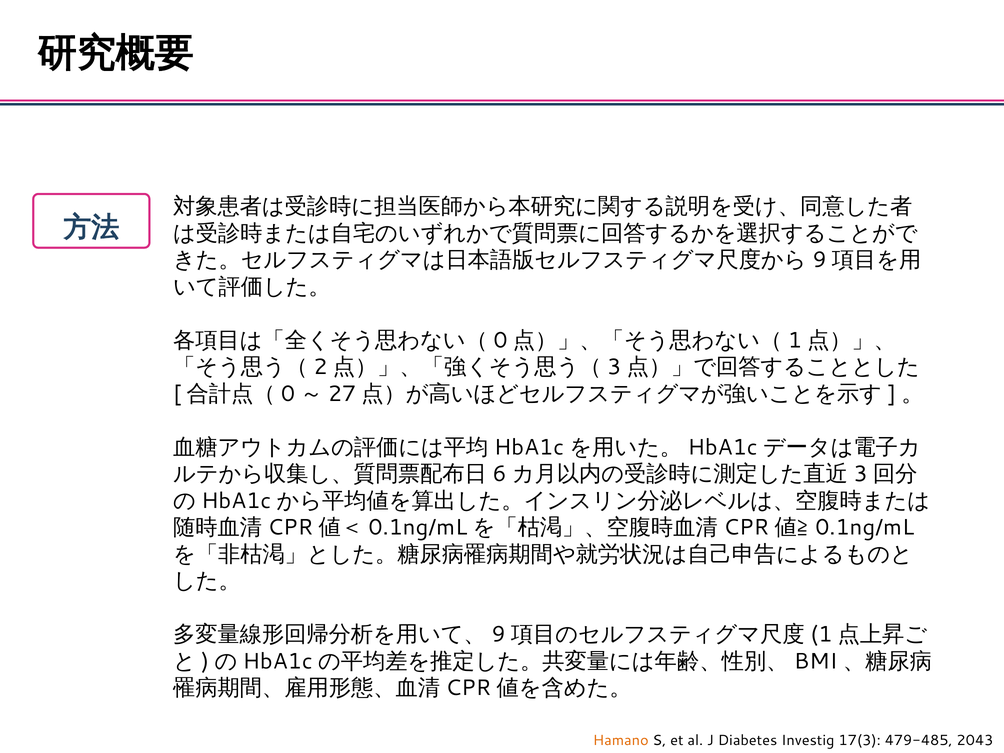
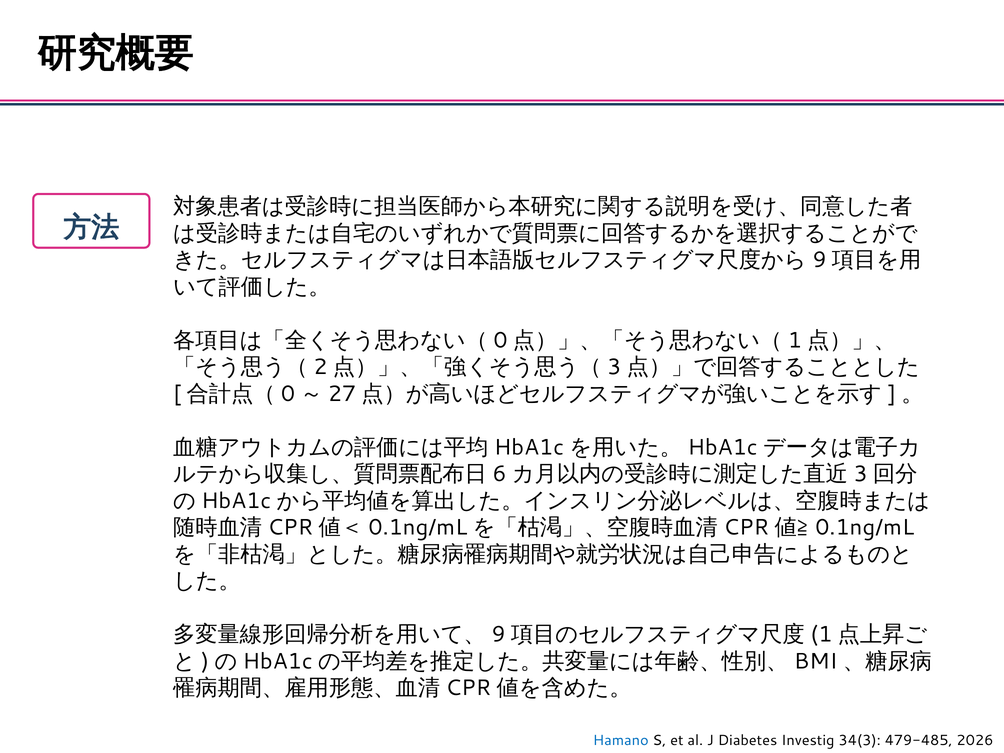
Hamano colour: orange -> blue
17(3: 17(3 -> 34(3
2043: 2043 -> 2026
